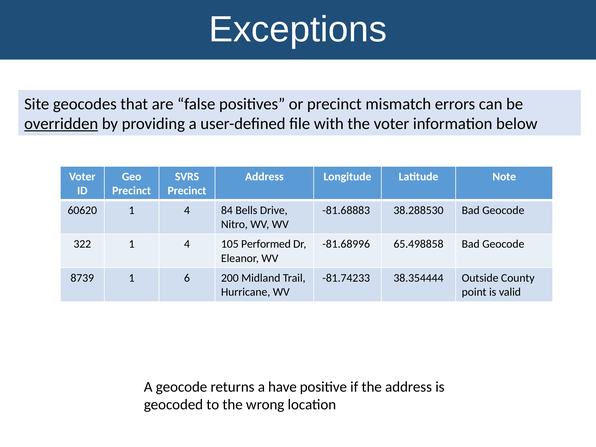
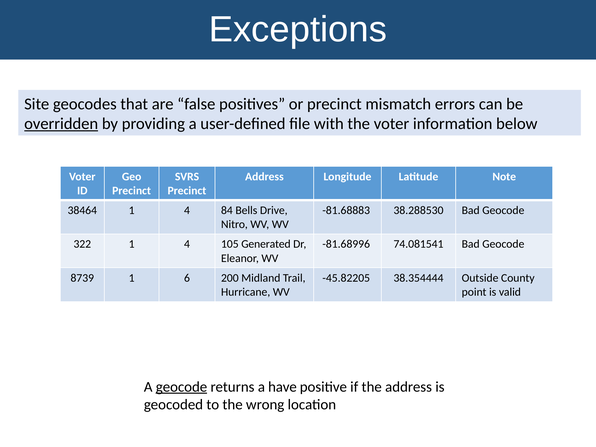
60620: 60620 -> 38464
Performed: Performed -> Generated
65.498858: 65.498858 -> 74.081541
-81.74233: -81.74233 -> -45.82205
geocode at (181, 387) underline: none -> present
